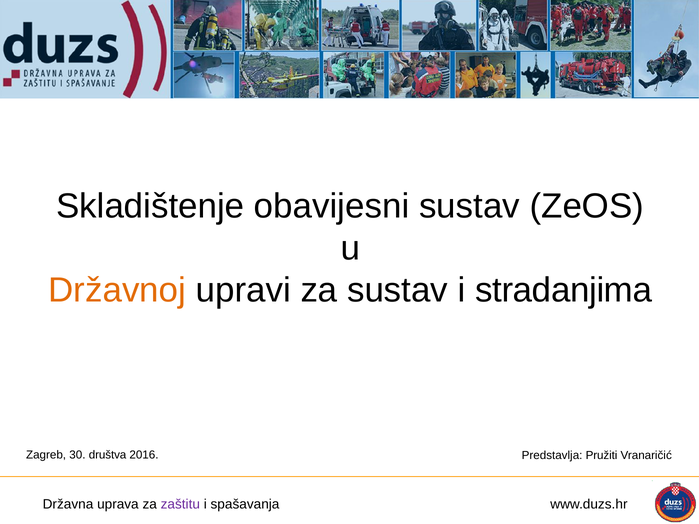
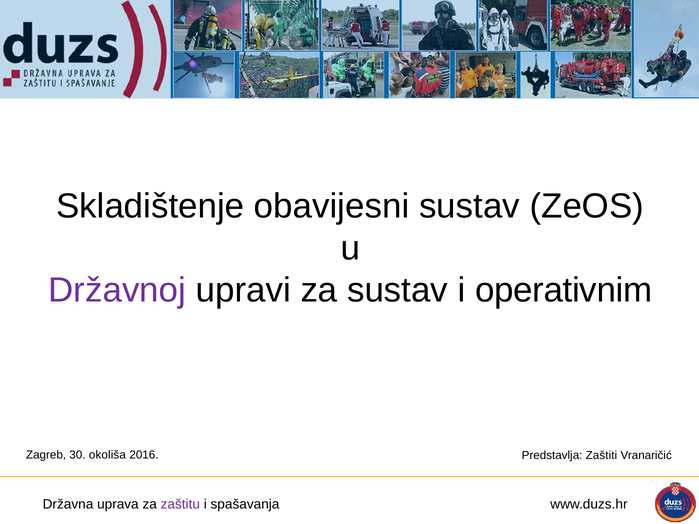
Državnoj colour: orange -> purple
stradanjima: stradanjima -> operativnim
društva: društva -> okoliša
Pružiti: Pružiti -> Zaštiti
